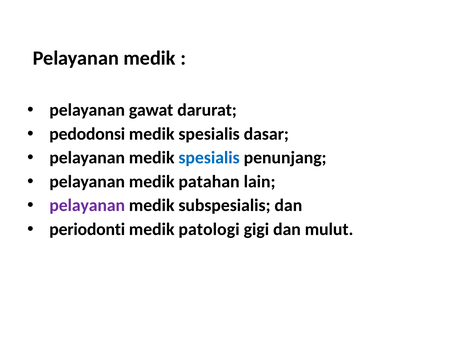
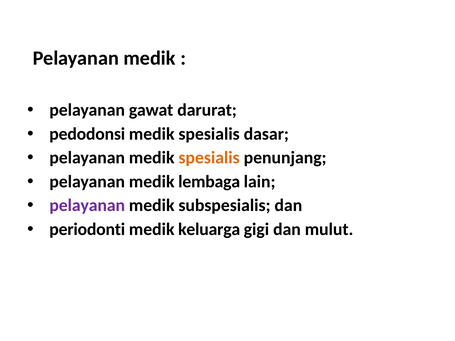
spesialis at (209, 158) colour: blue -> orange
patahan: patahan -> lembaga
patologi: patologi -> keluarga
